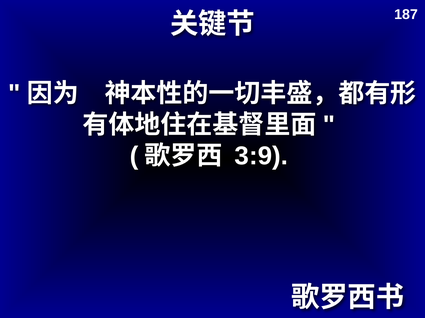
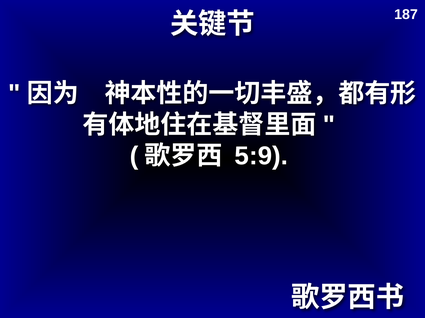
3:9: 3:9 -> 5:9
